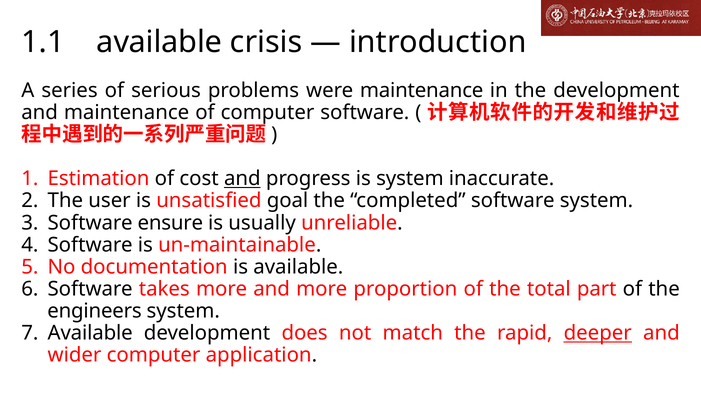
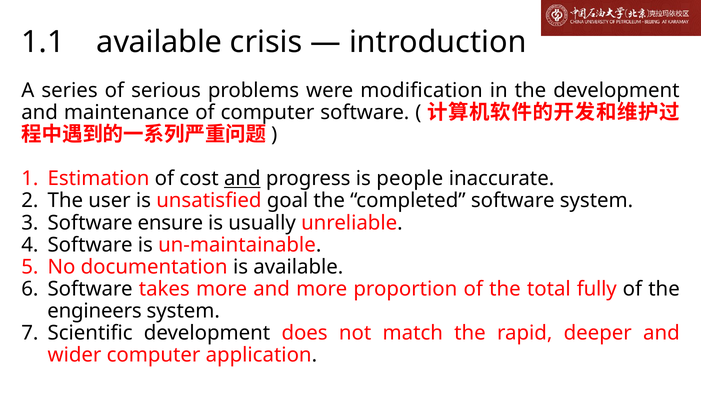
were maintenance: maintenance -> modification
is system: system -> people
part: part -> fully
Available at (90, 333): Available -> Scientific
deeper underline: present -> none
